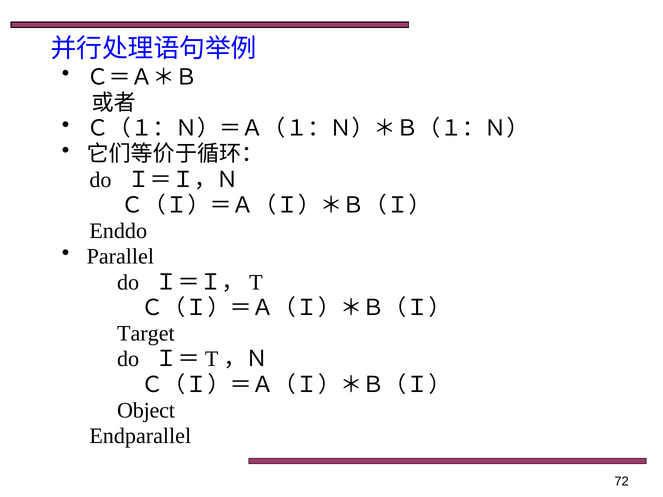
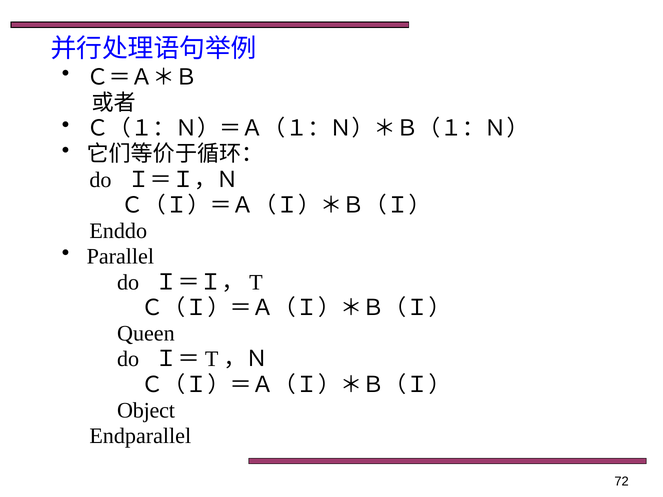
Target: Target -> Queen
